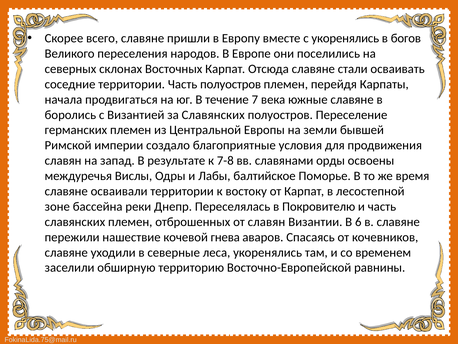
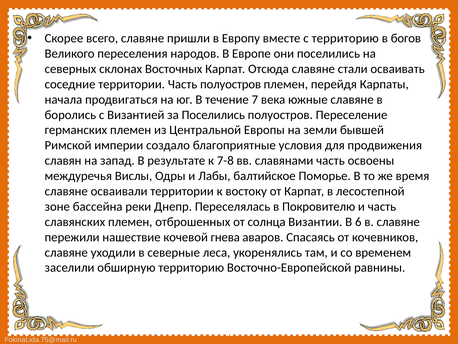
с укоренялись: укоренялись -> территорию
за Славянских: Славянских -> Поселились
славянами орды: орды -> часть
от славян: славян -> солнца
